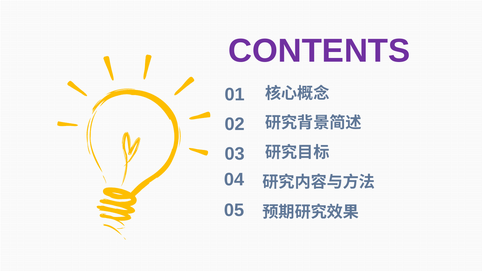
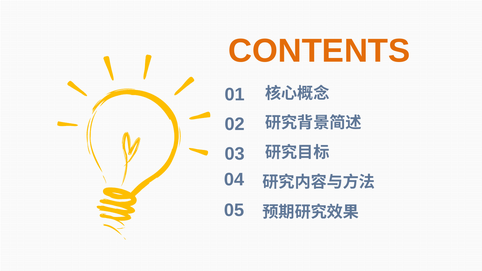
CONTENTS colour: purple -> orange
